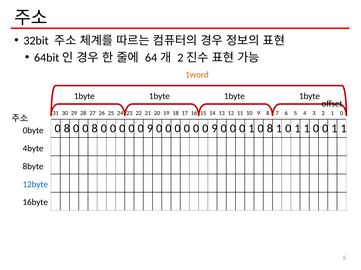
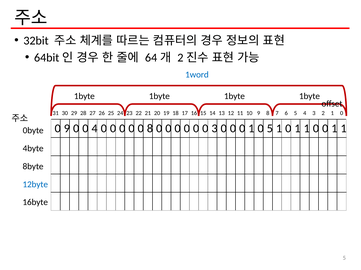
1word colour: orange -> blue
8 at (67, 129): 8 -> 9
8 at (95, 129): 8 -> 4
9 at (150, 129): 9 -> 8
9 at (215, 129): 9 -> 3
1 0 8: 8 -> 5
